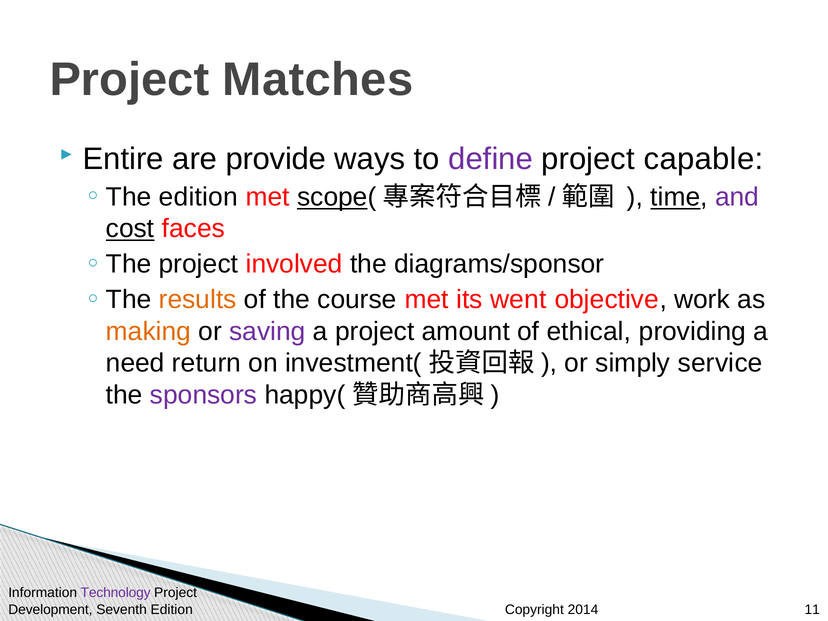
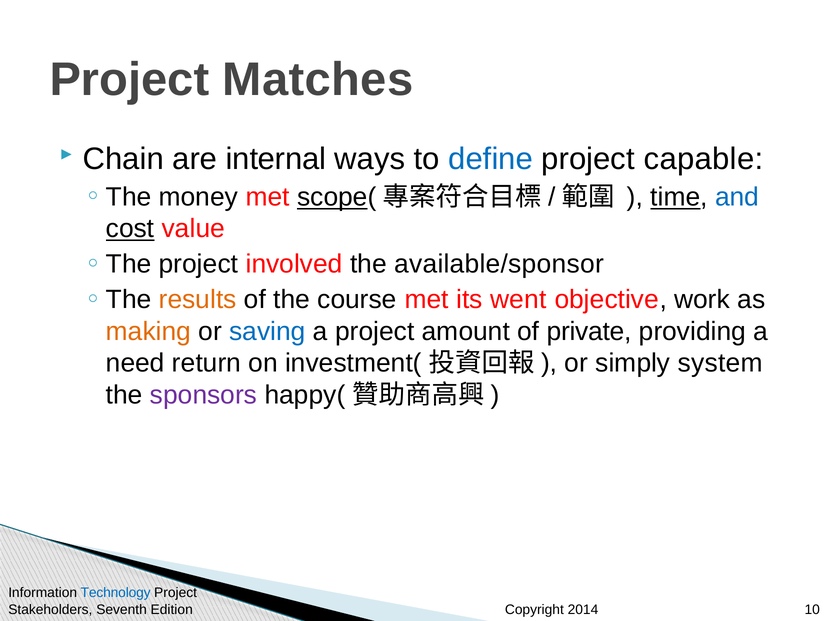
Entire: Entire -> Chain
provide: provide -> internal
define colour: purple -> blue
edition at (198, 197): edition -> money
and colour: purple -> blue
faces: faces -> value
diagrams/sponsor: diagrams/sponsor -> available/sponsor
saving colour: purple -> blue
ethical: ethical -> private
service: service -> system
Technology colour: purple -> blue
Development: Development -> Stakeholders
11: 11 -> 10
